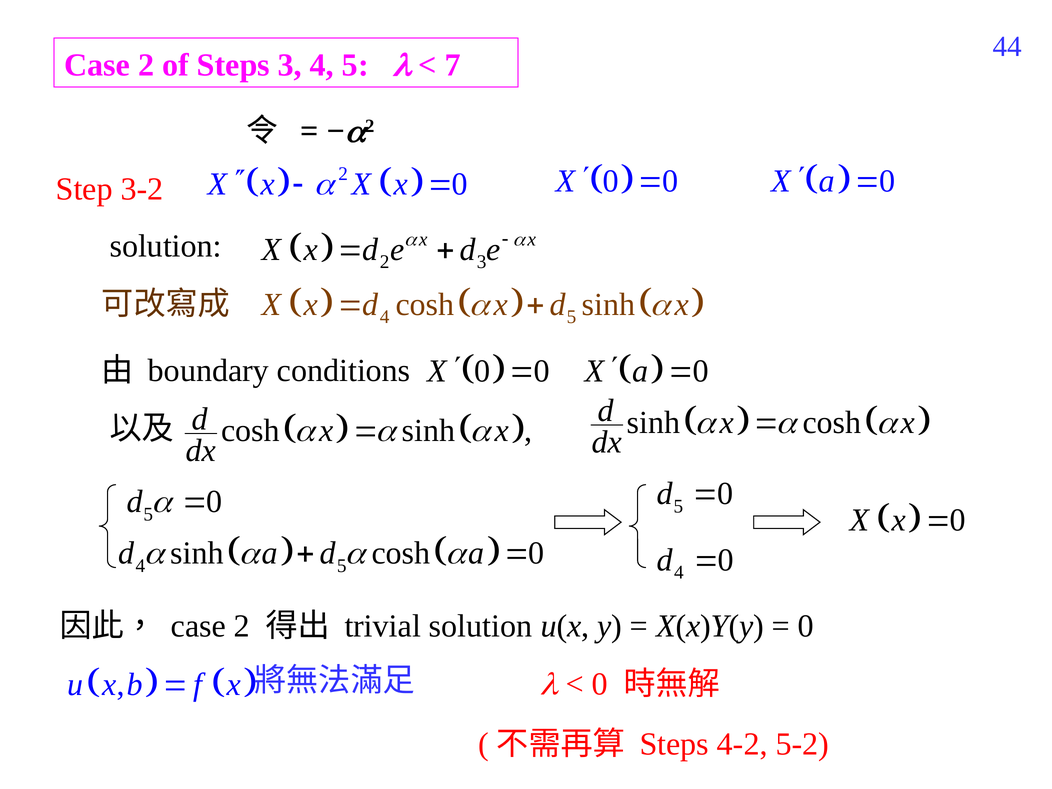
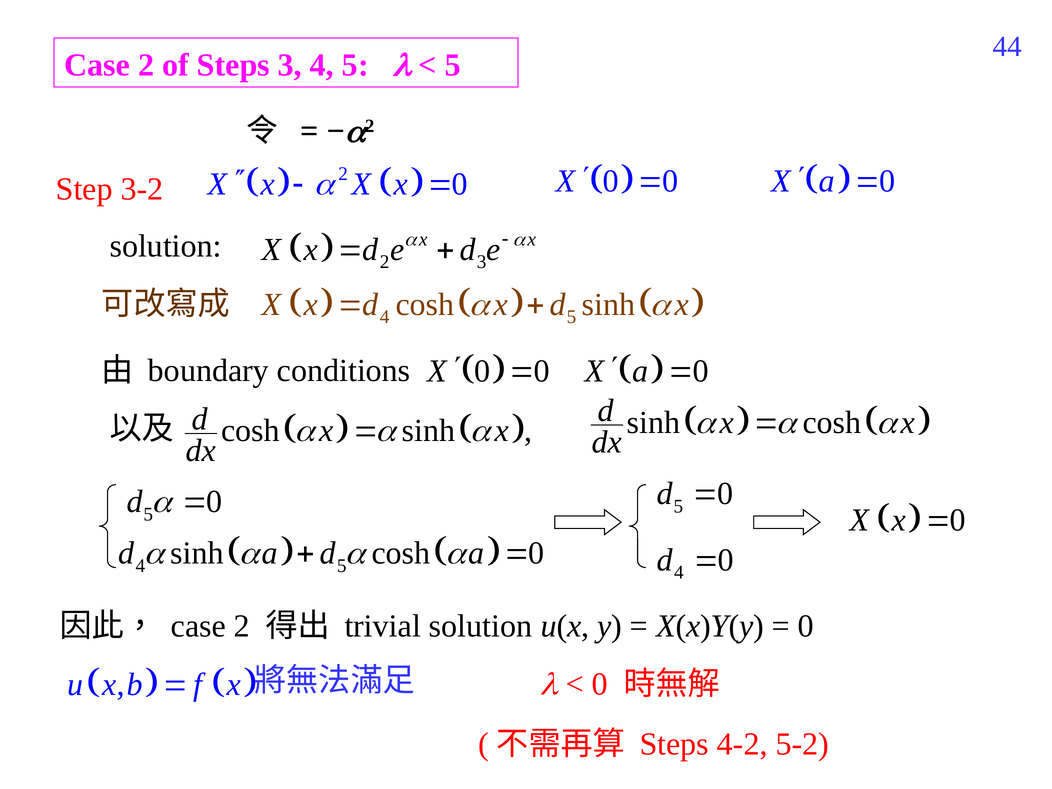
7 at (453, 65): 7 -> 5
